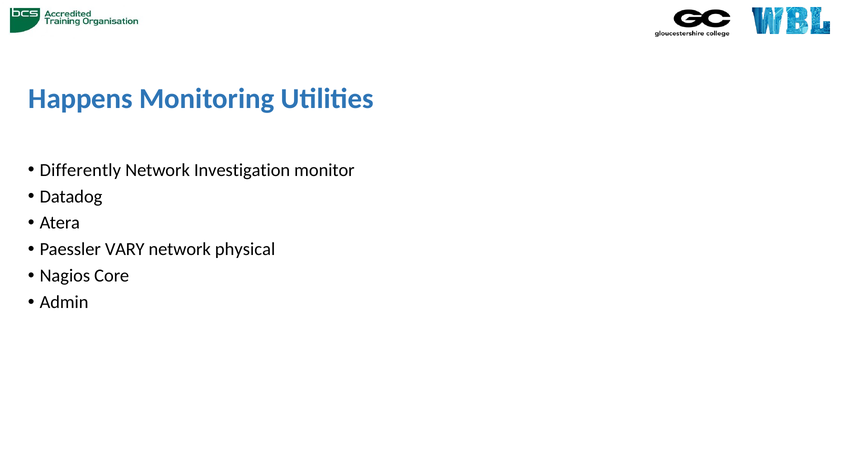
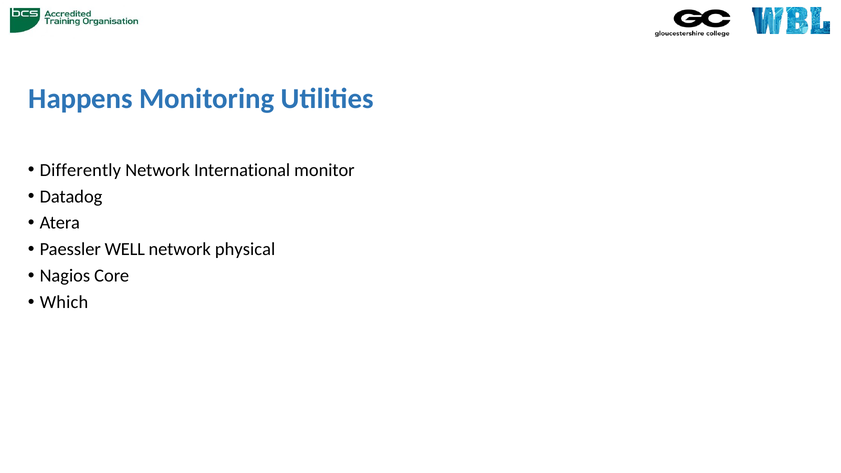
Investigation: Investigation -> International
VARY: VARY -> WELL
Admin: Admin -> Which
